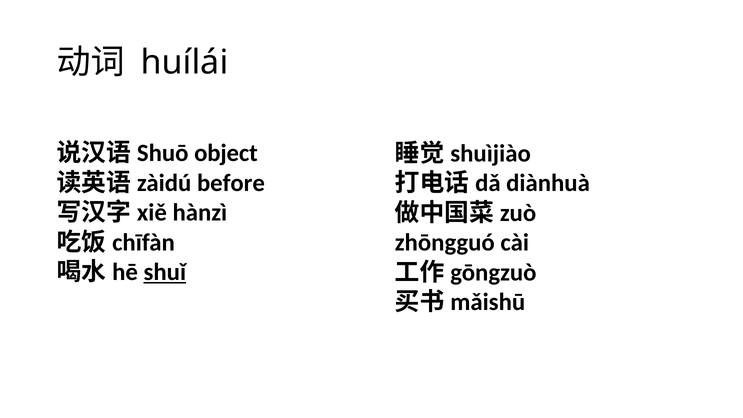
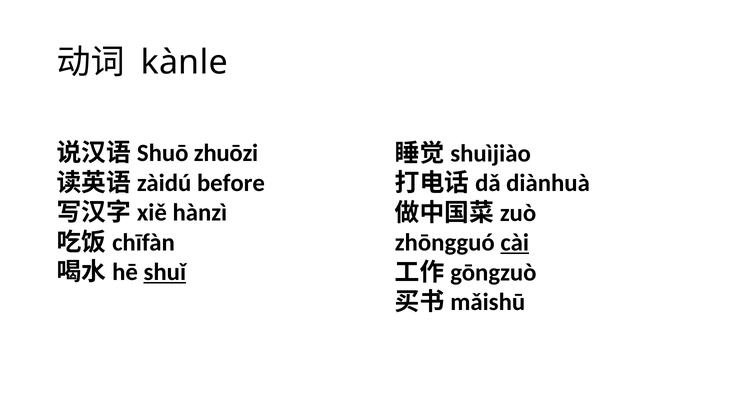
huílái: huílái -> kànle
object: object -> zhuōzi
cài underline: none -> present
